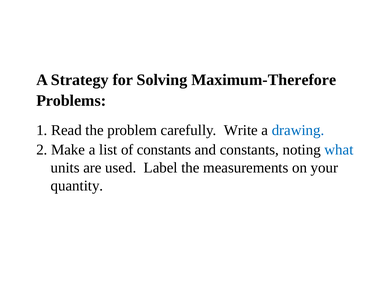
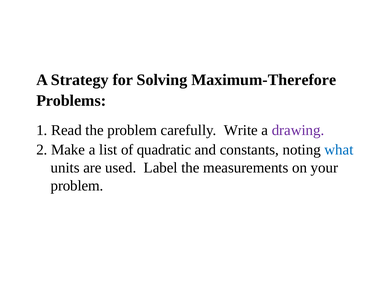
drawing colour: blue -> purple
of constants: constants -> quadratic
quantity at (77, 186): quantity -> problem
